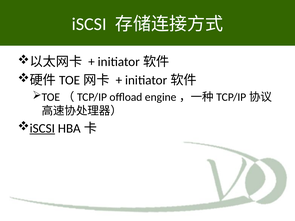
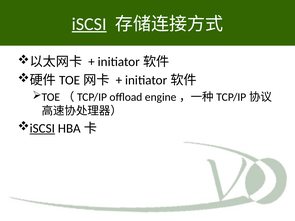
iSCSI at (89, 24) underline: none -> present
